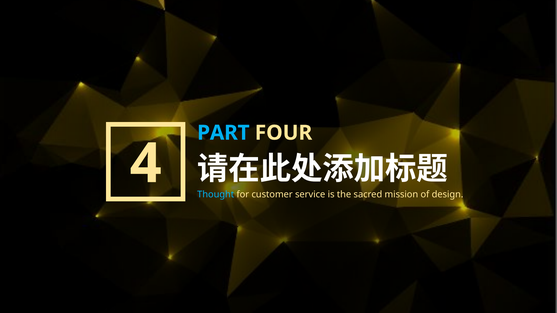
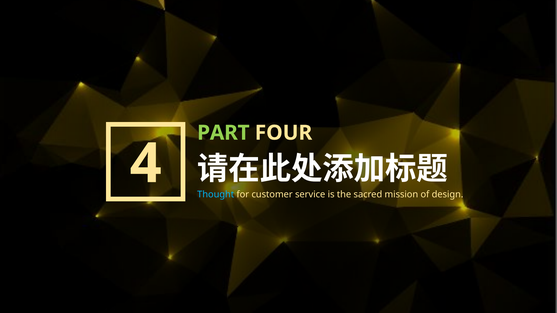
PART colour: light blue -> light green
